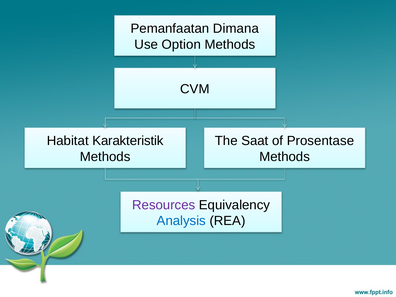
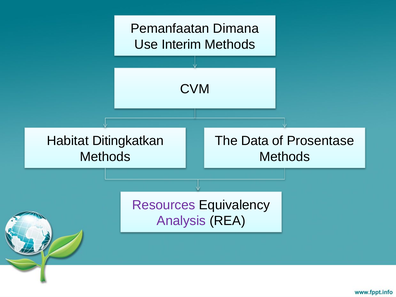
Option: Option -> Interim
Karakteristik: Karakteristik -> Ditingkatkan
Saat: Saat -> Data
Analysis colour: blue -> purple
